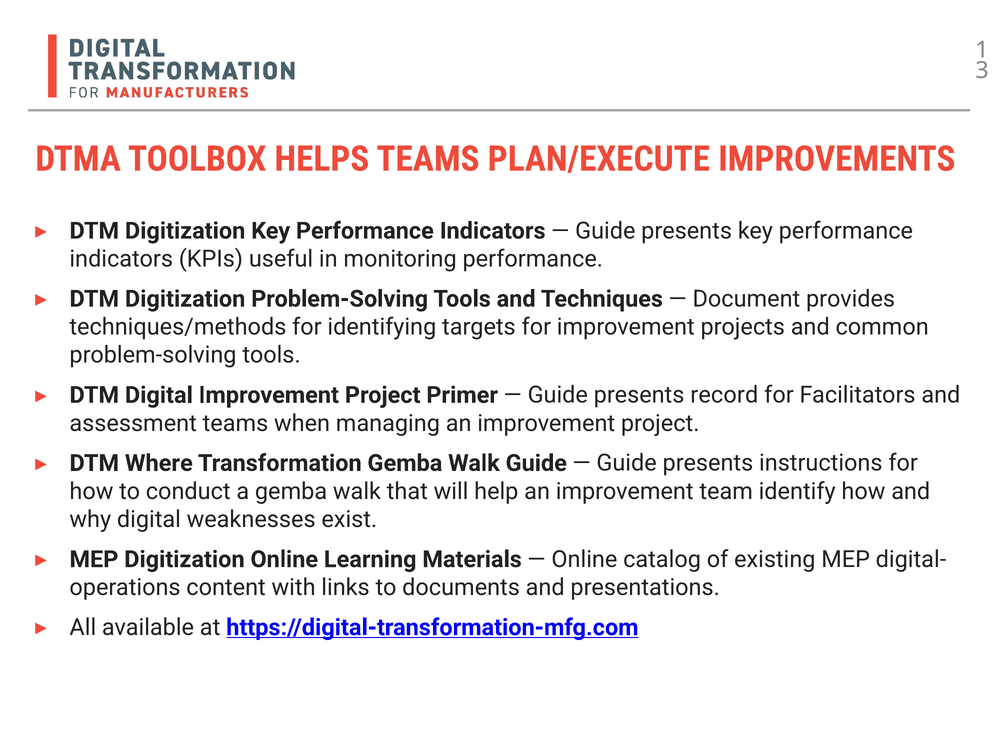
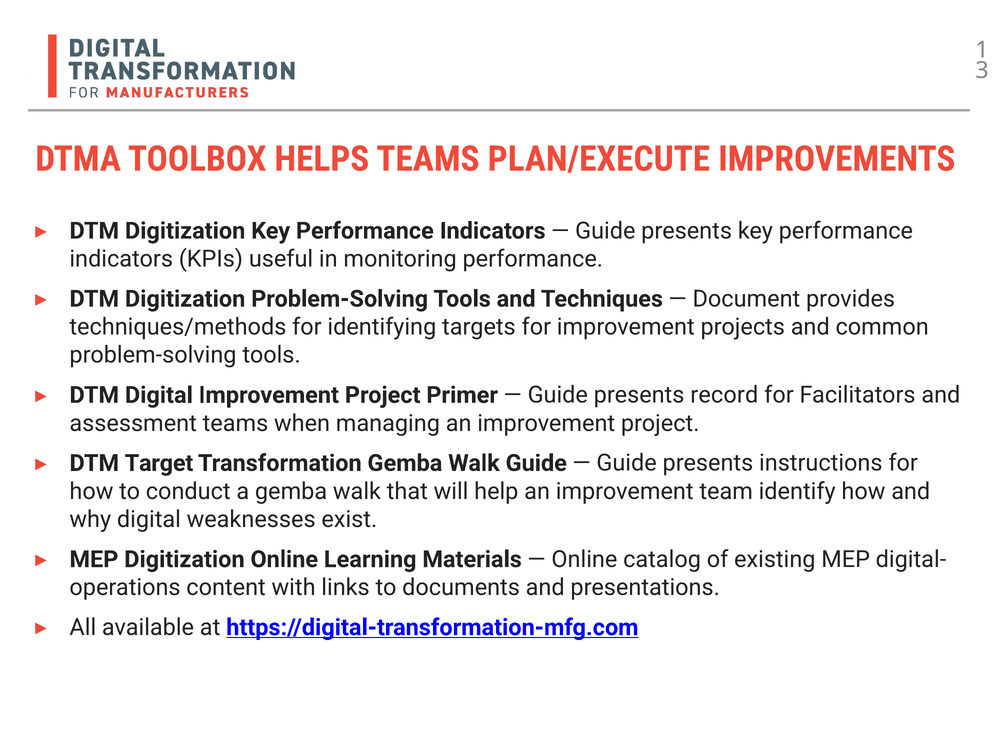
Where: Where -> Target
